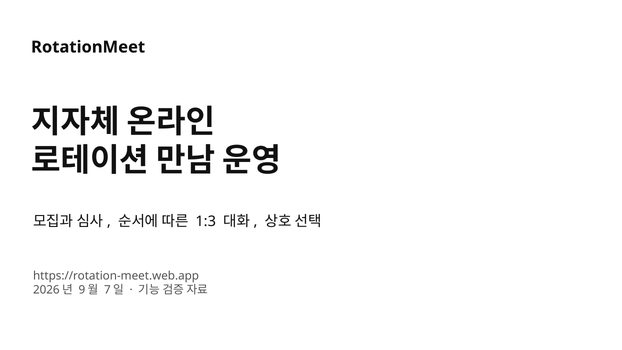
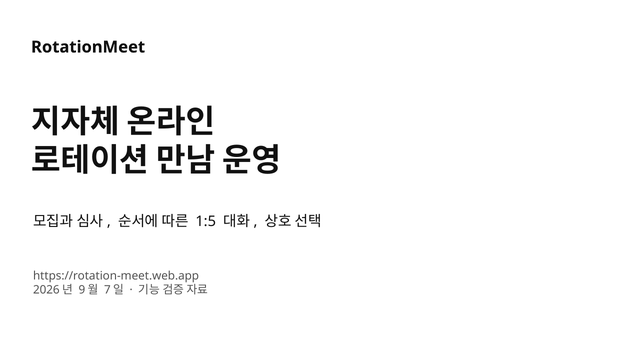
1:3: 1:3 -> 1:5
